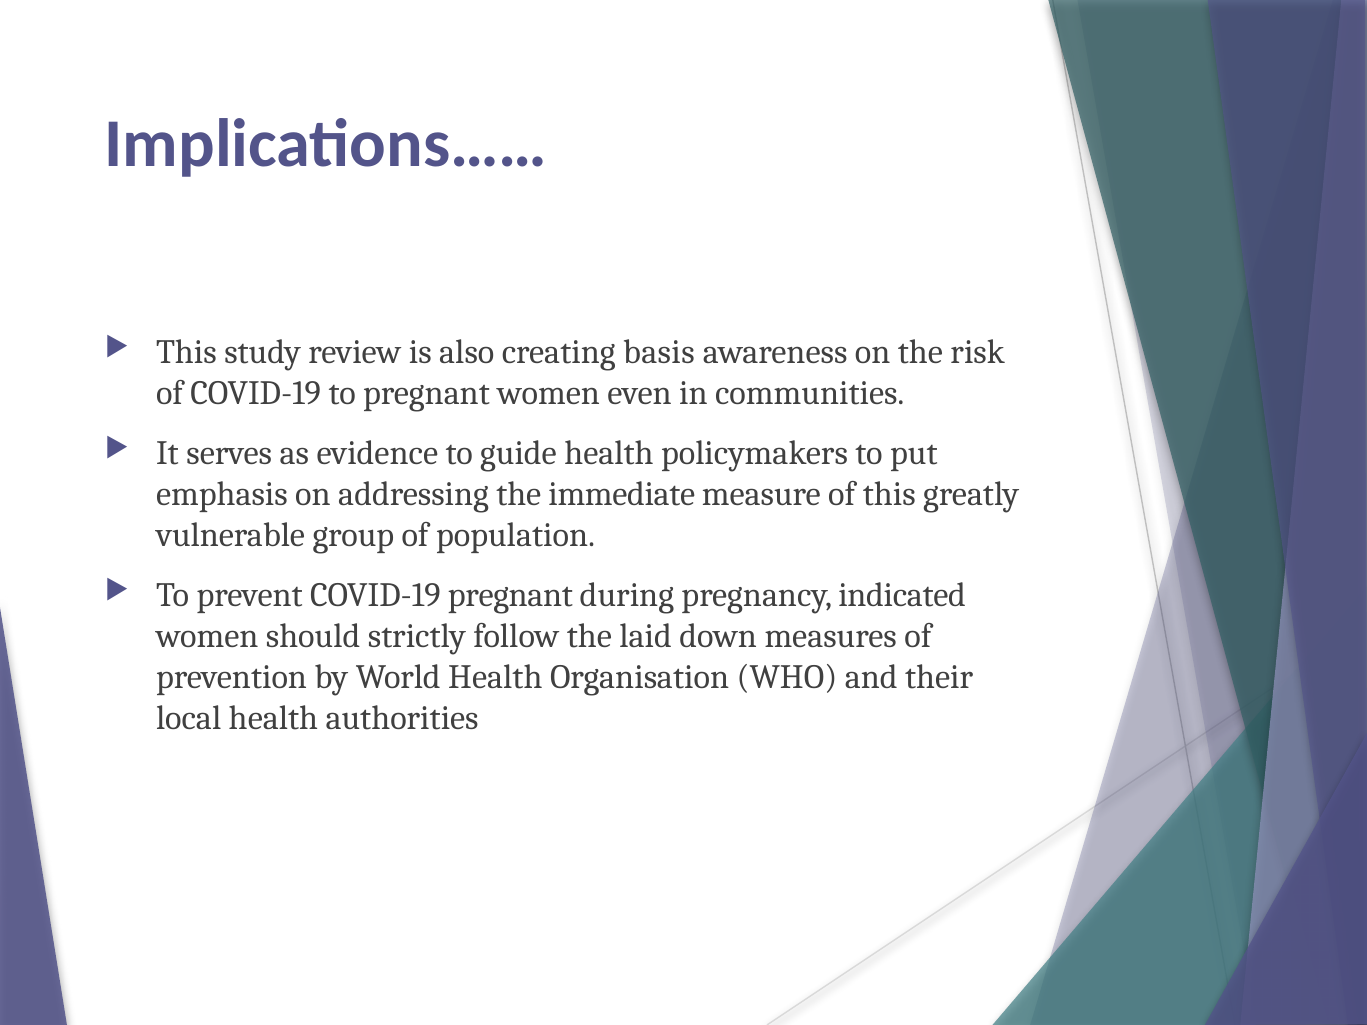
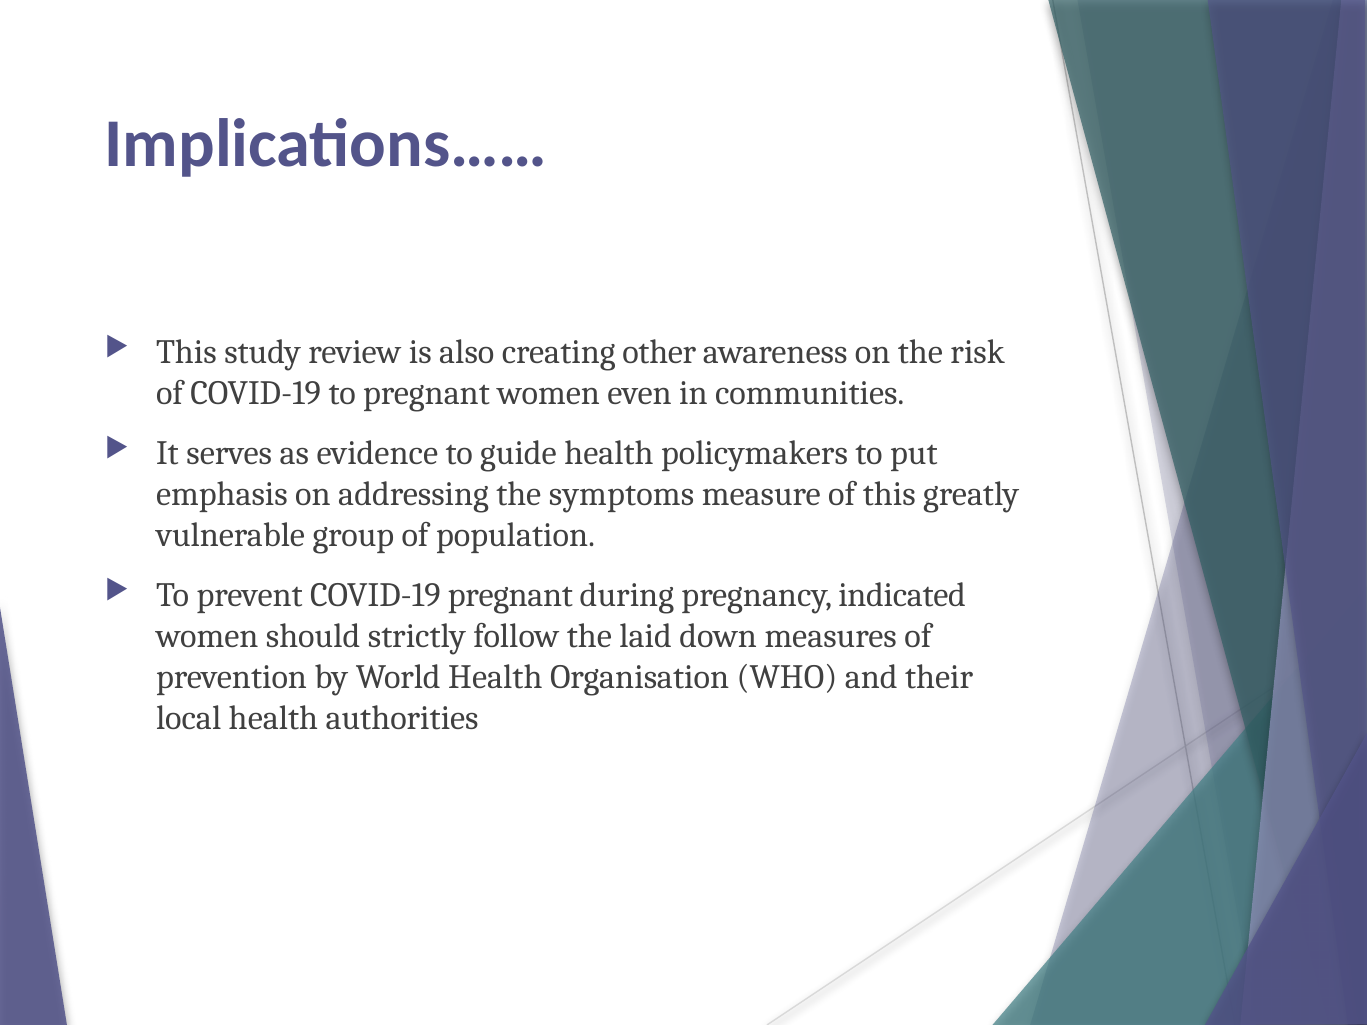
basis: basis -> other
immediate: immediate -> symptoms
